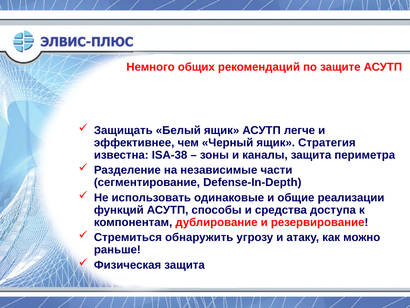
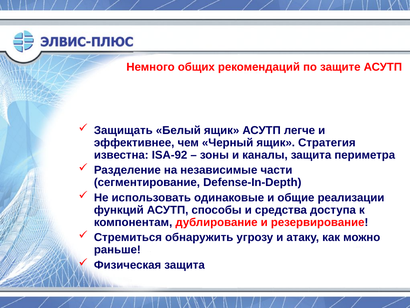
ISA-38: ISA-38 -> ISA-92
